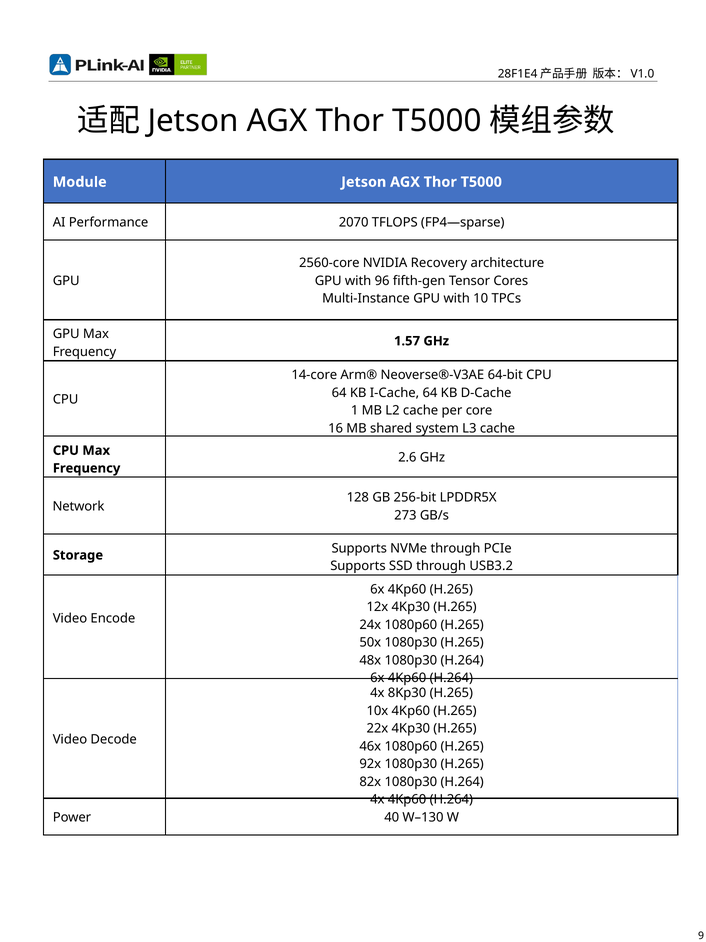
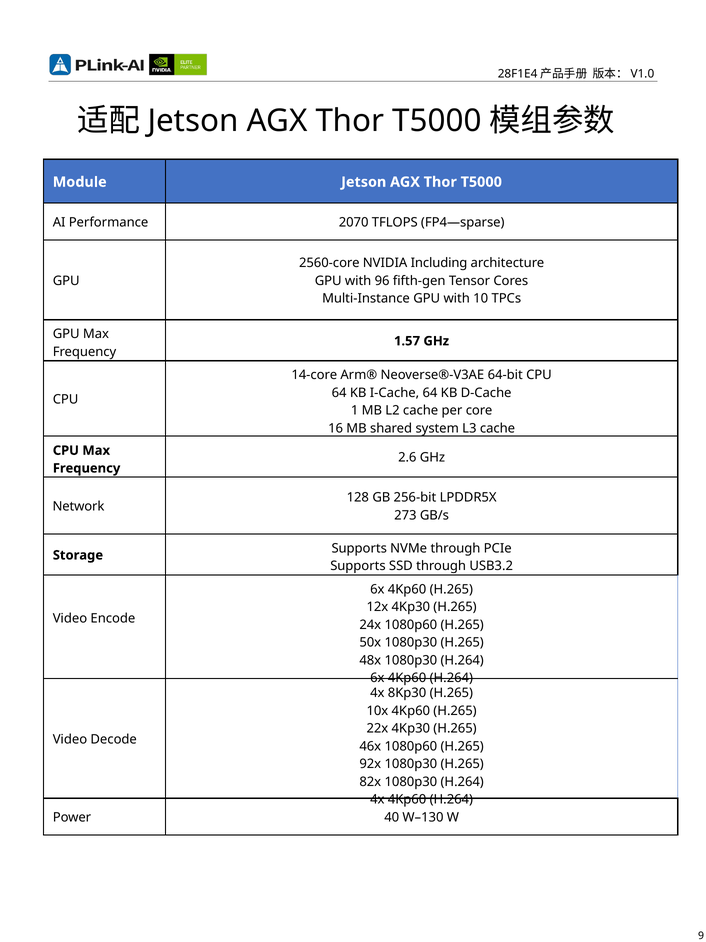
Recovery: Recovery -> Including
